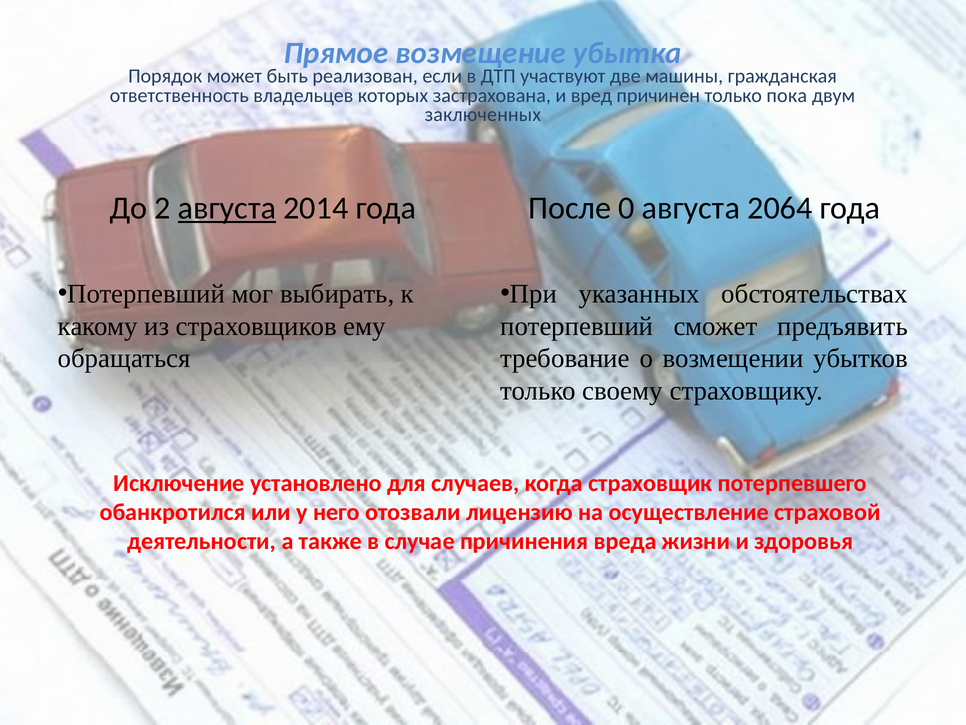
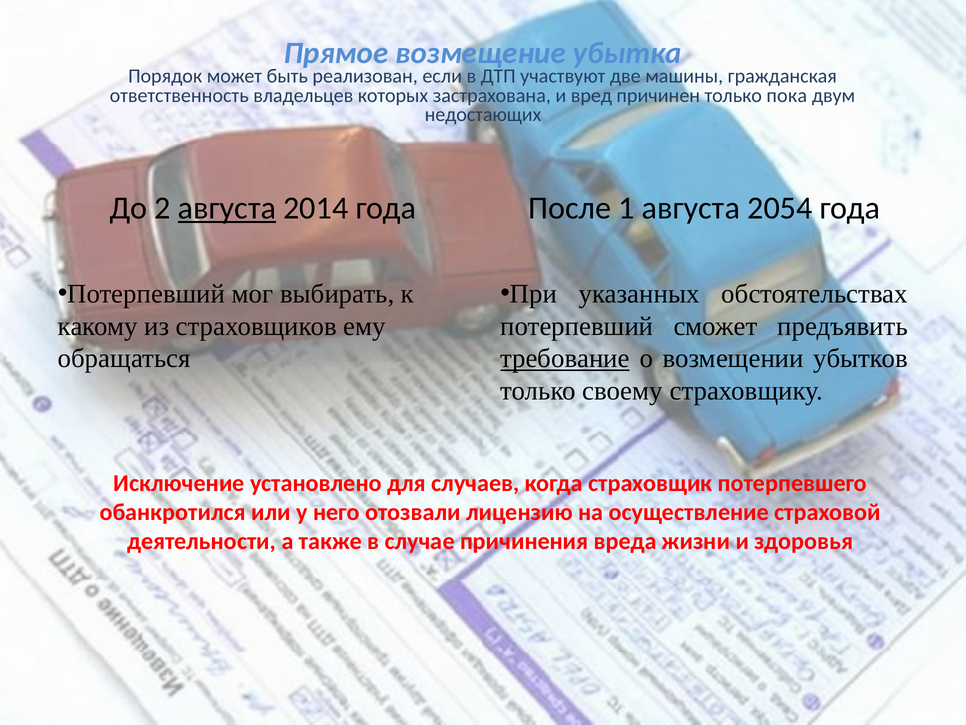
заключенных: заключенных -> недостающих
0: 0 -> 1
2064: 2064 -> 2054
требование underline: none -> present
